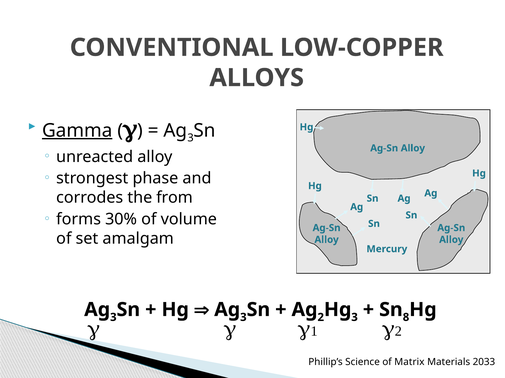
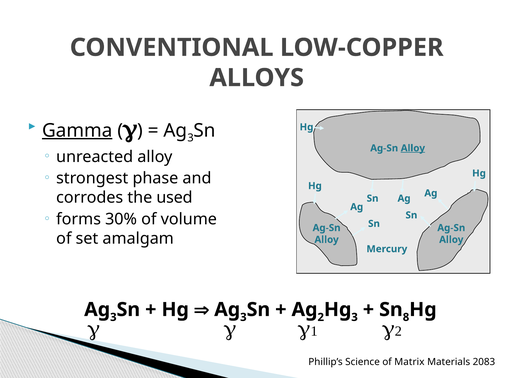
Alloy at (413, 148) underline: none -> present
from: from -> used
2033: 2033 -> 2083
